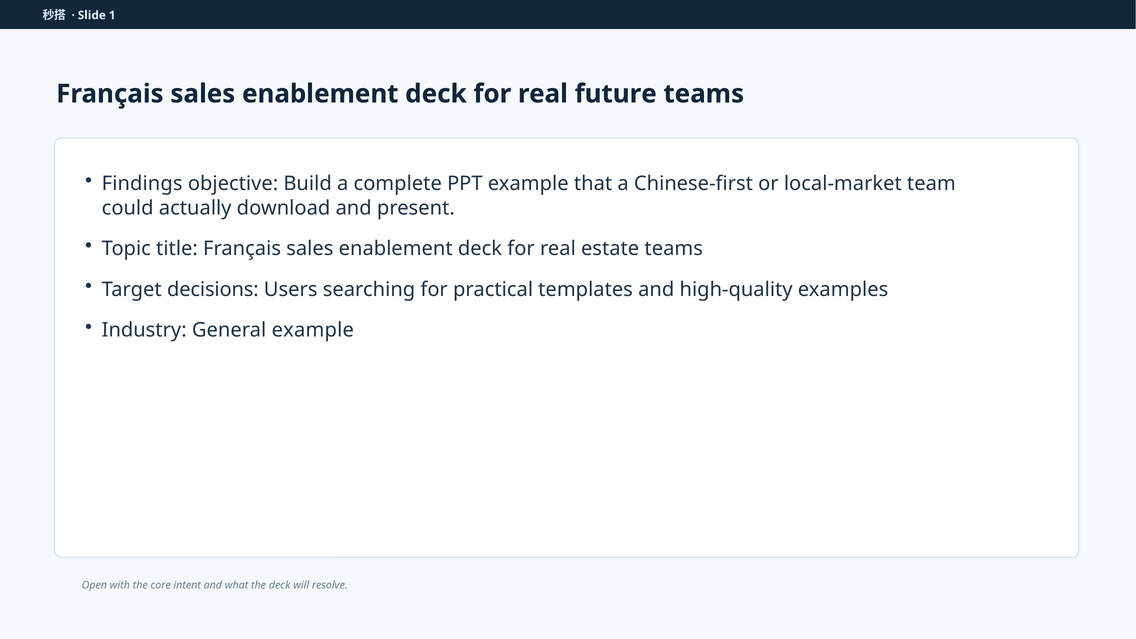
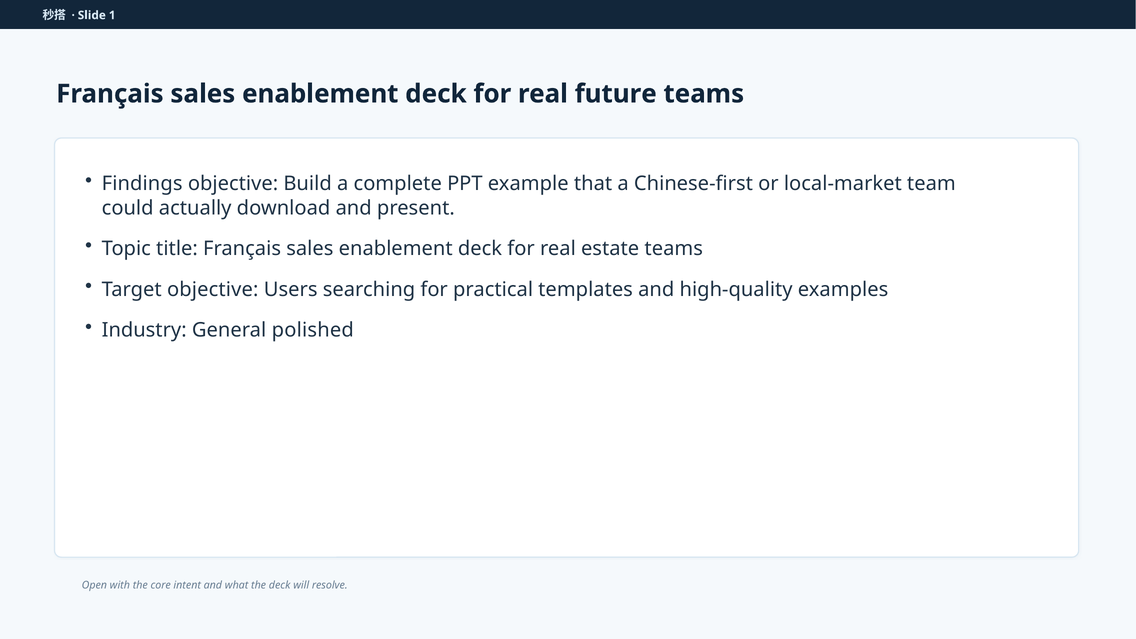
Target decisions: decisions -> objective
General example: example -> polished
